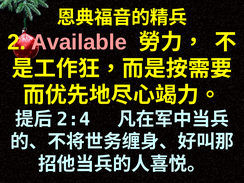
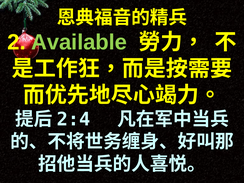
Available colour: pink -> light green
